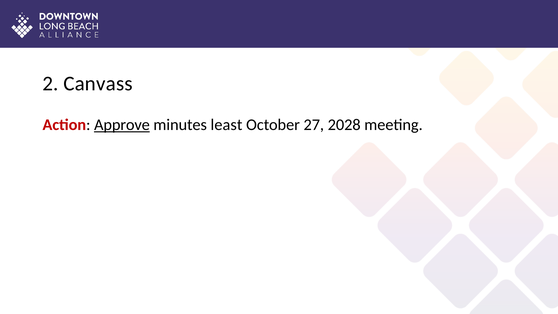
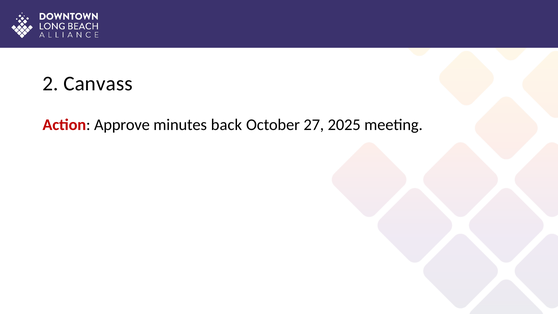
Approve underline: present -> none
least: least -> back
2028: 2028 -> 2025
